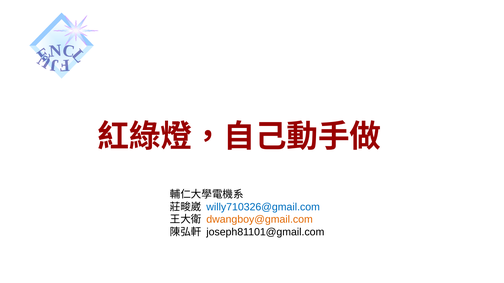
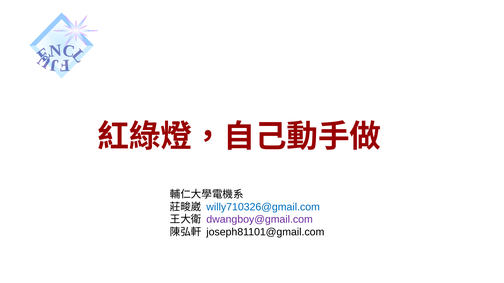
dwangboy@gmail.com colour: orange -> purple
